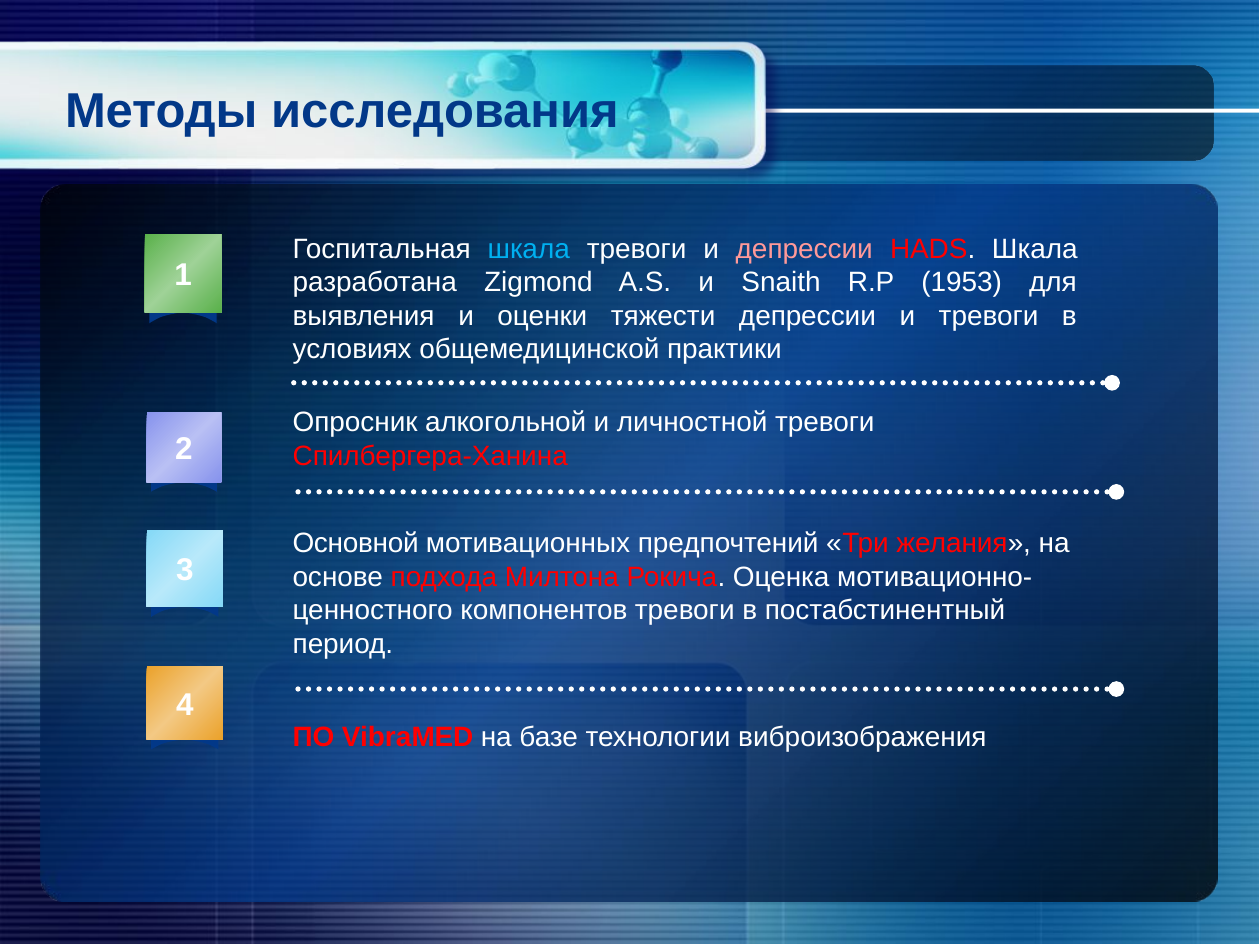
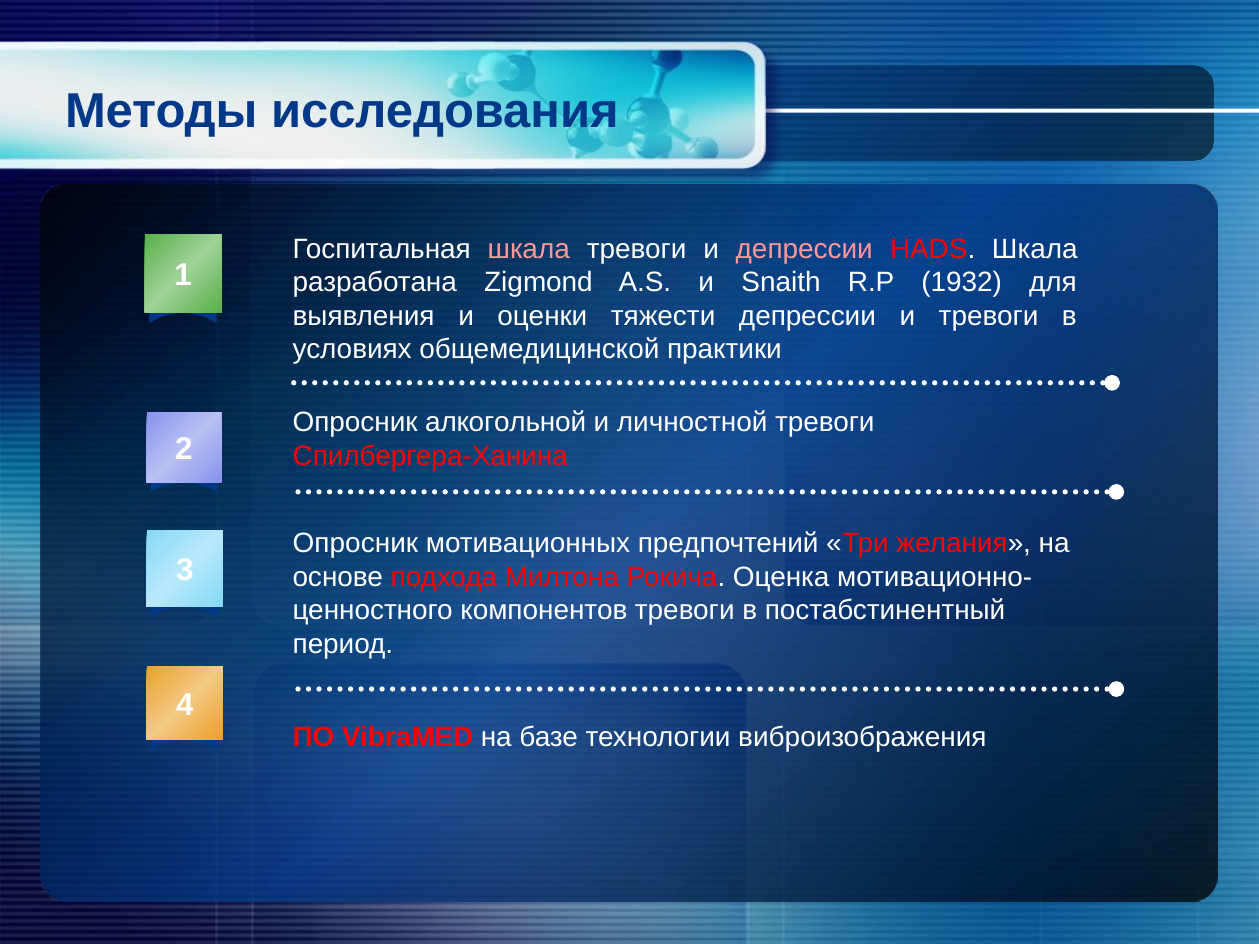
шкала at (529, 249) colour: light blue -> pink
1953: 1953 -> 1932
Основной at (356, 544): Основной -> Опросник
